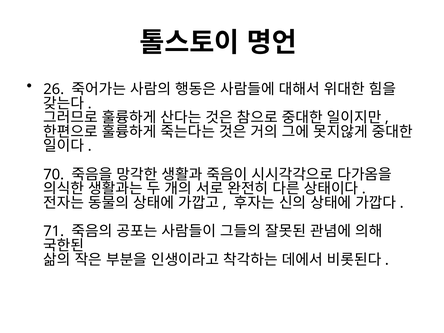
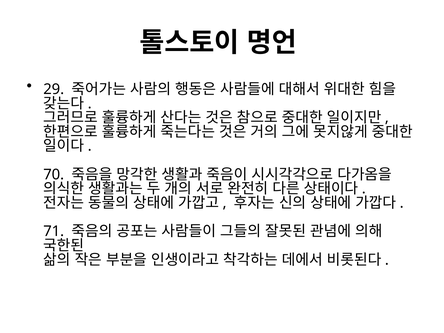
26: 26 -> 29
